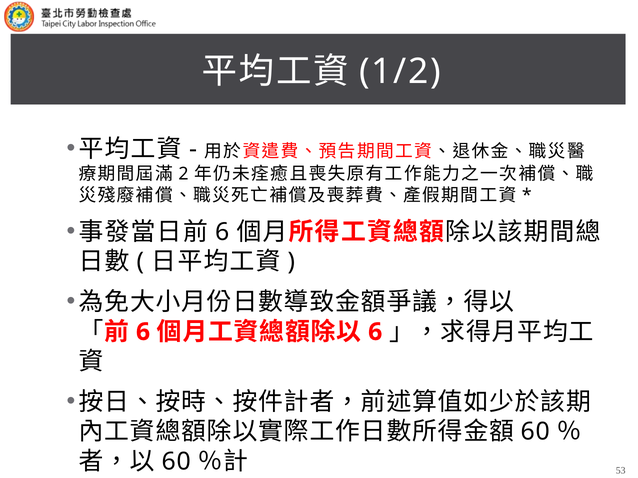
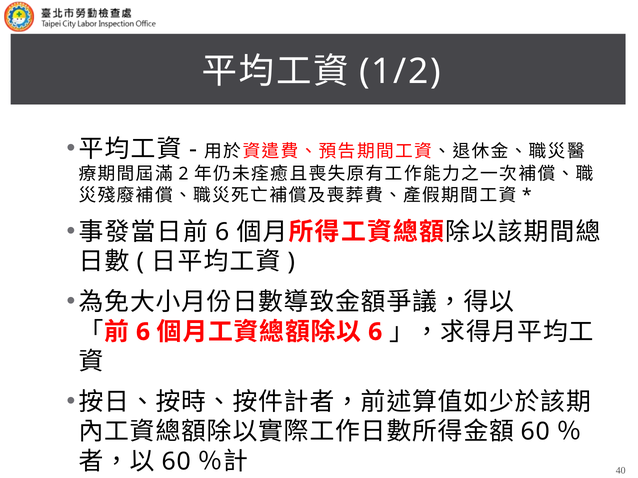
53: 53 -> 40
